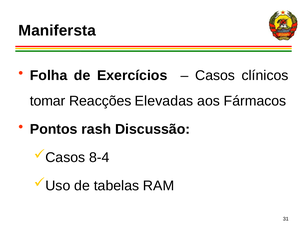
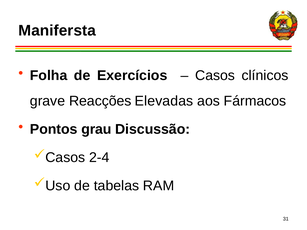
tomar: tomar -> grave
rash: rash -> grau
8-4: 8-4 -> 2-4
